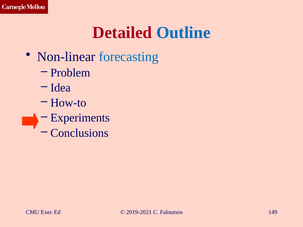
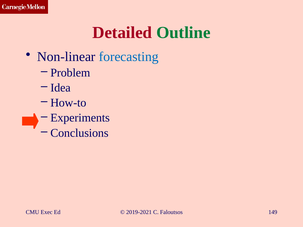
Outline colour: blue -> green
